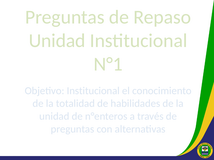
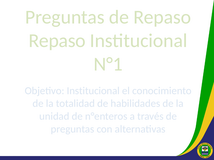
Unidad at (57, 41): Unidad -> Repaso
